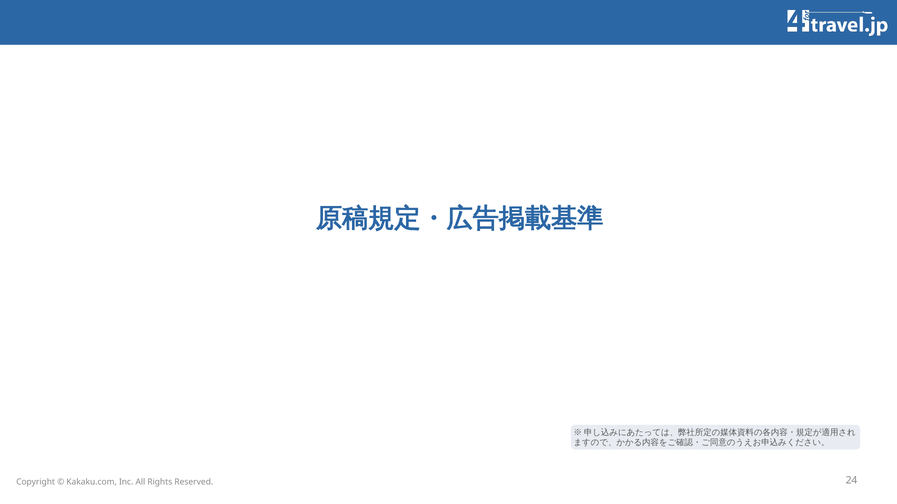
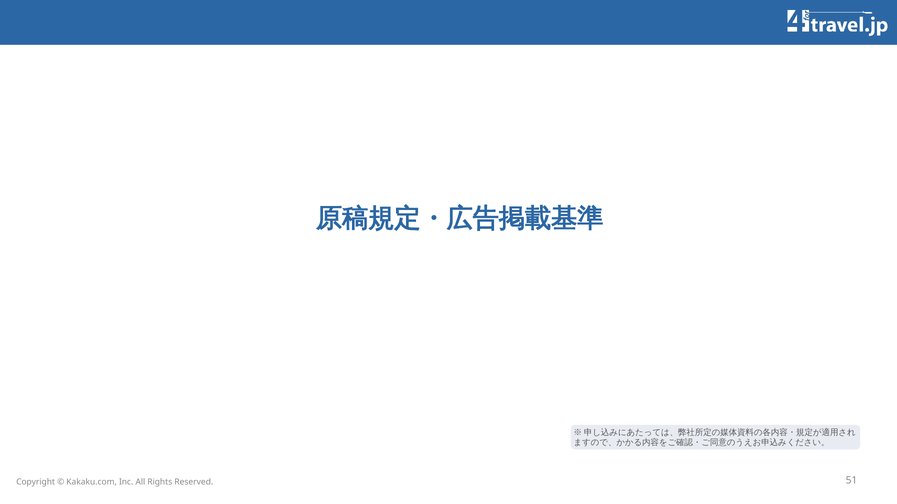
24: 24 -> 51
